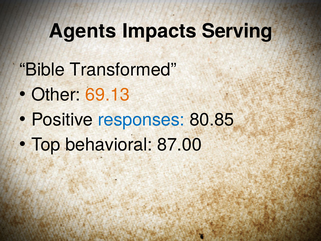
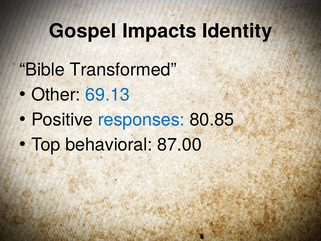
Agents: Agents -> Gospel
Serving: Serving -> Identity
69.13 colour: orange -> blue
